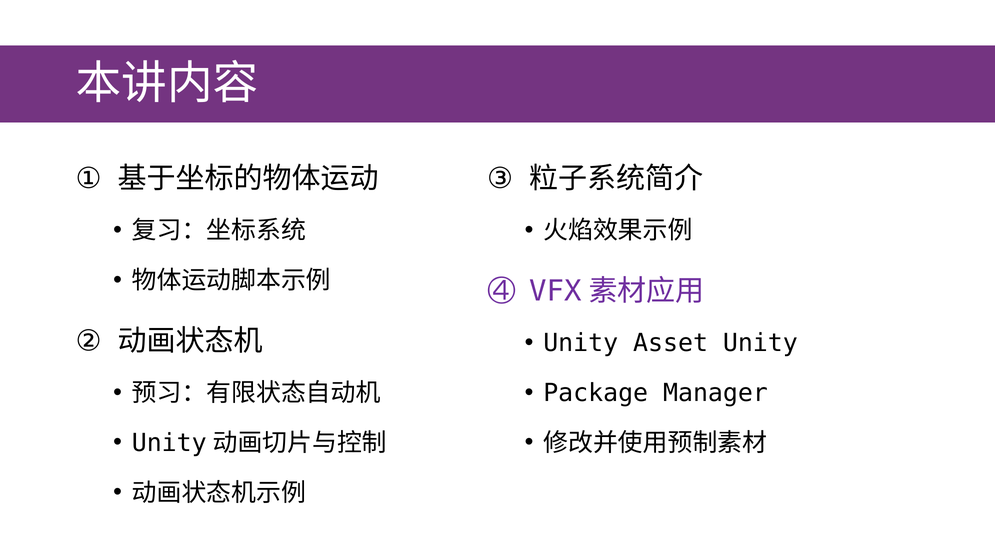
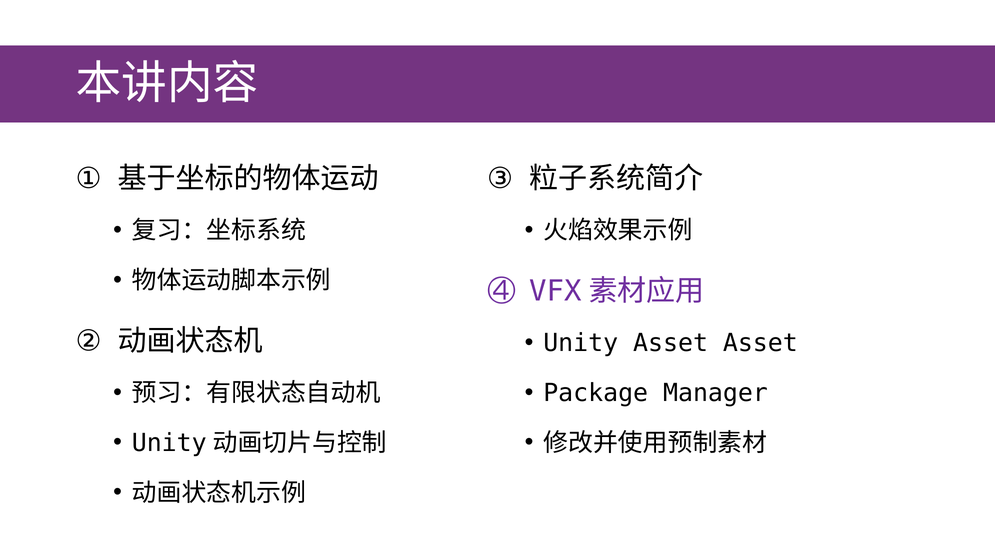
Asset Unity: Unity -> Asset
